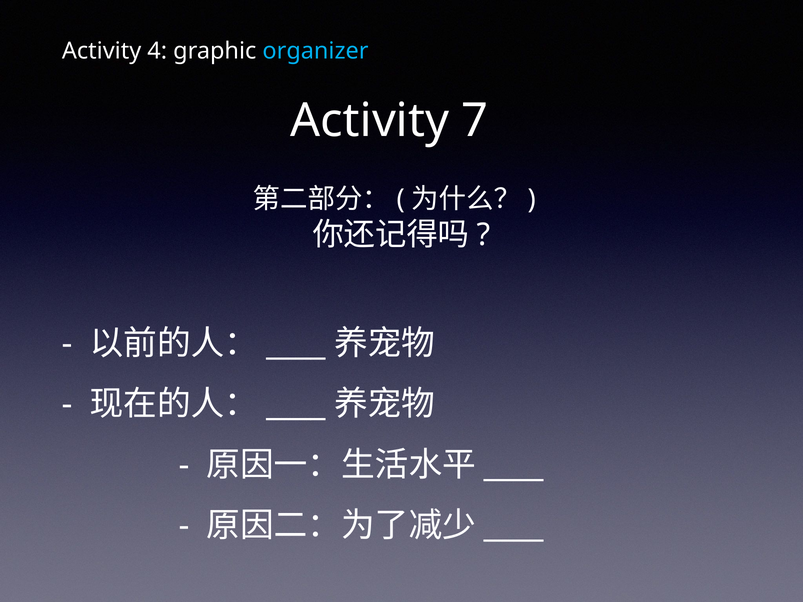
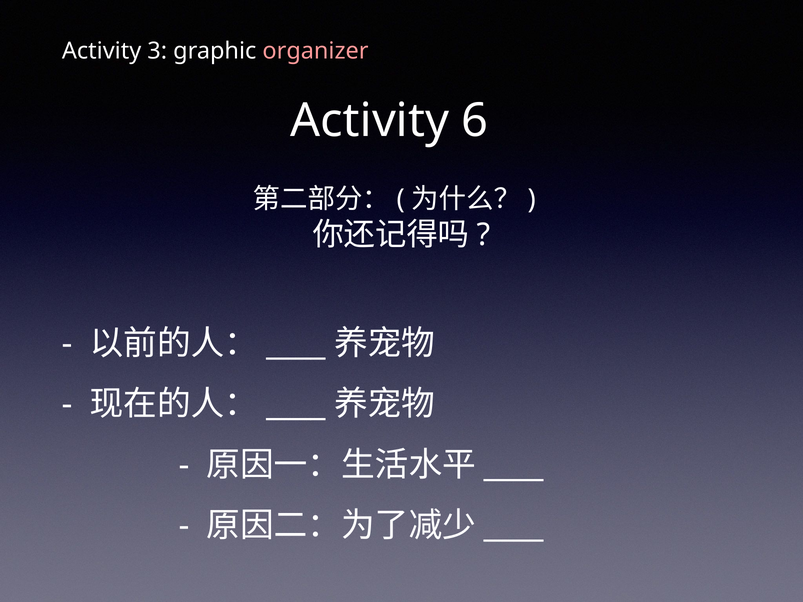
4: 4 -> 3
organizer colour: light blue -> pink
7: 7 -> 6
